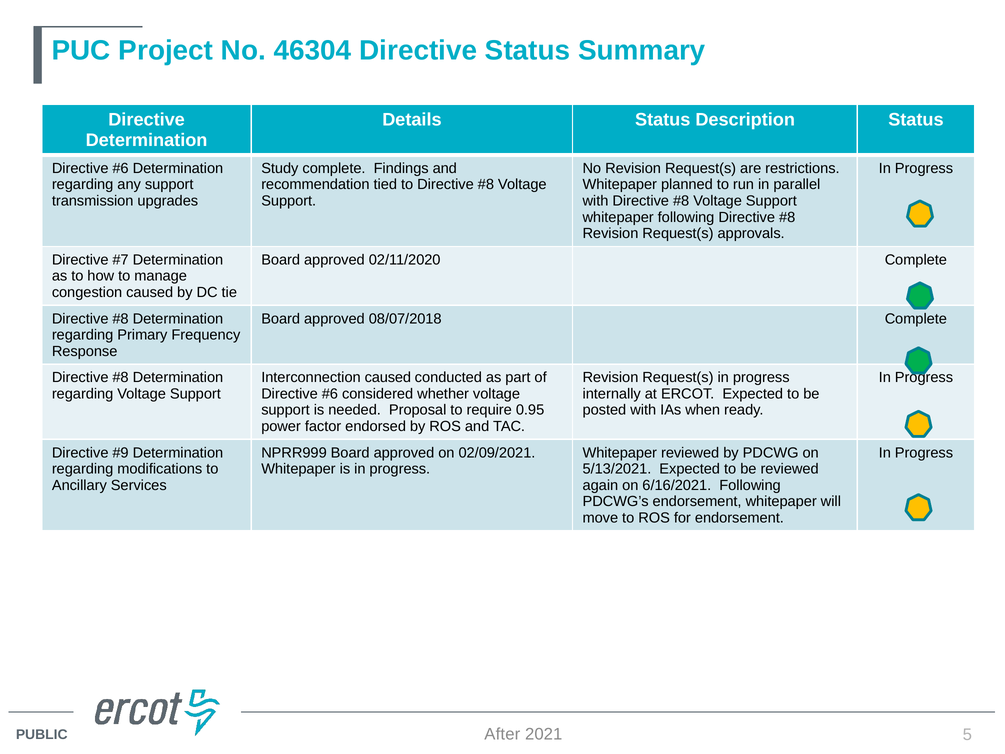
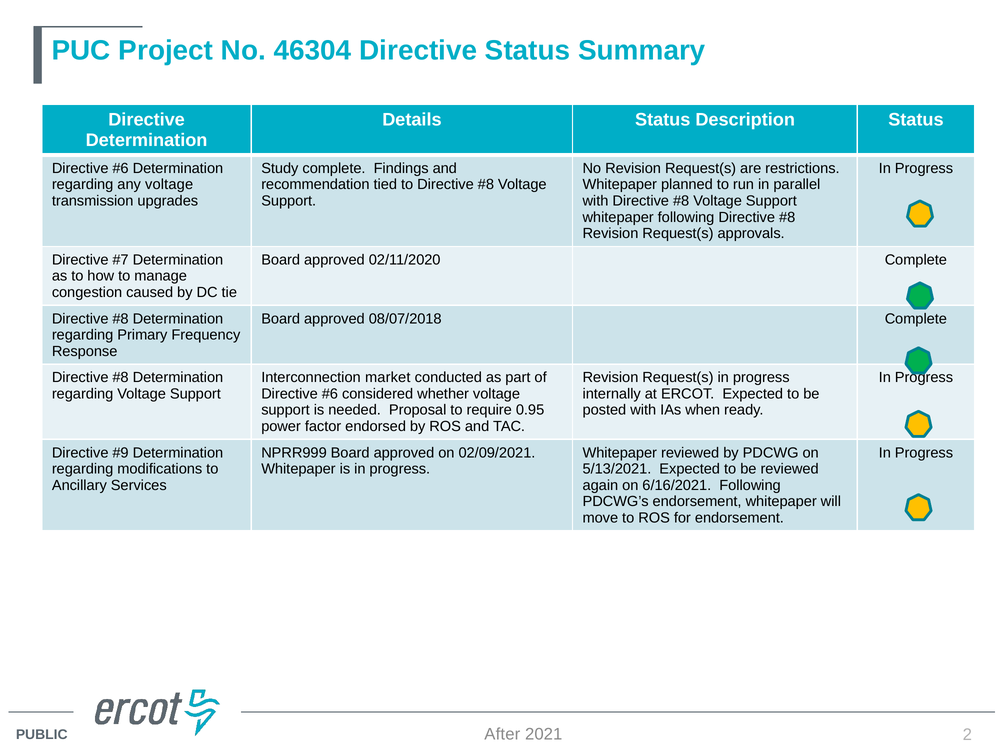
any support: support -> voltage
Interconnection caused: caused -> market
5: 5 -> 2
